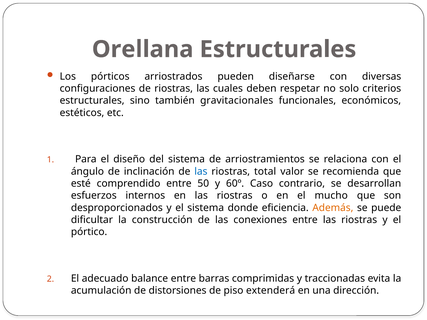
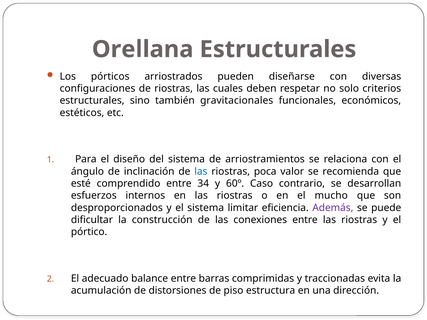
total: total -> poca
50: 50 -> 34
donde: donde -> limitar
Además colour: orange -> purple
extenderá: extenderá -> estructura
